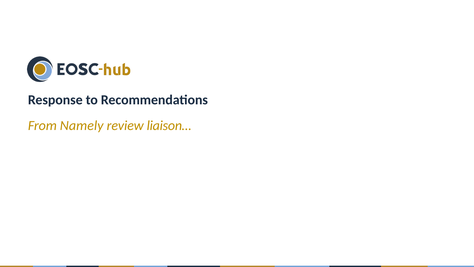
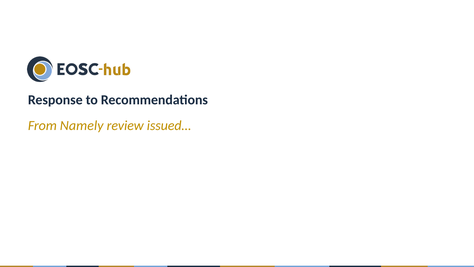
liaison…: liaison… -> issued…
